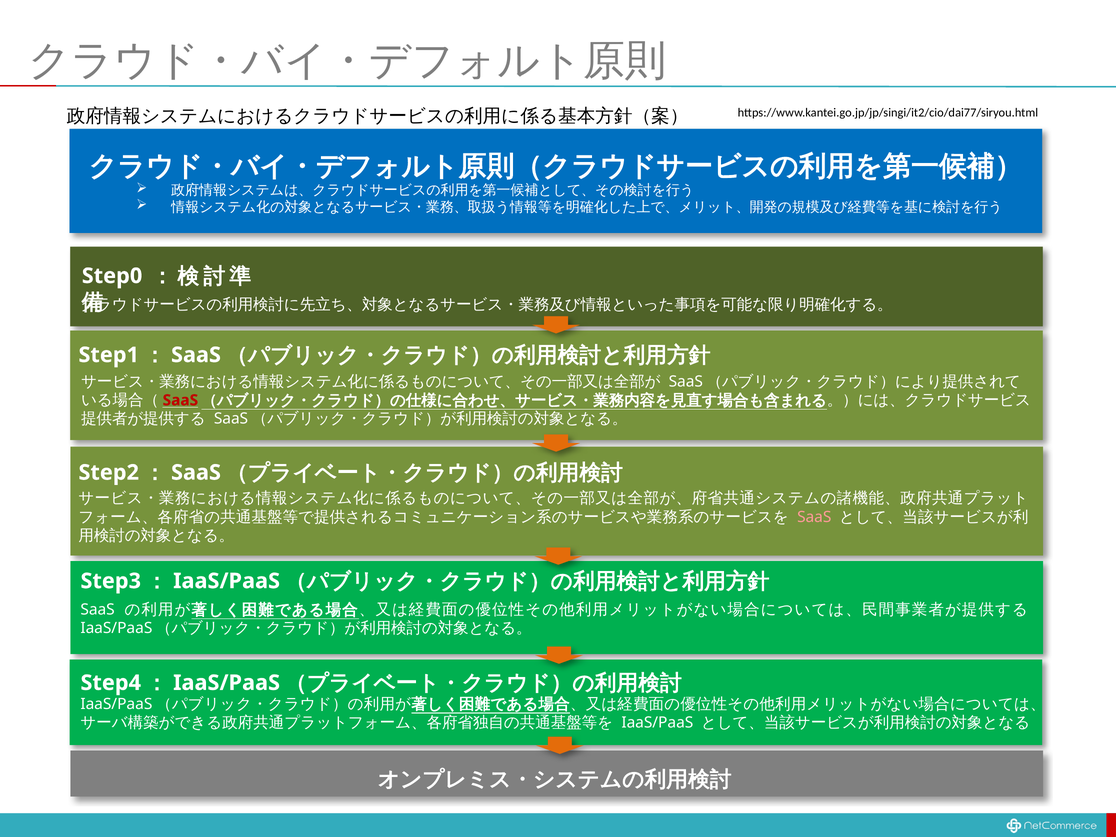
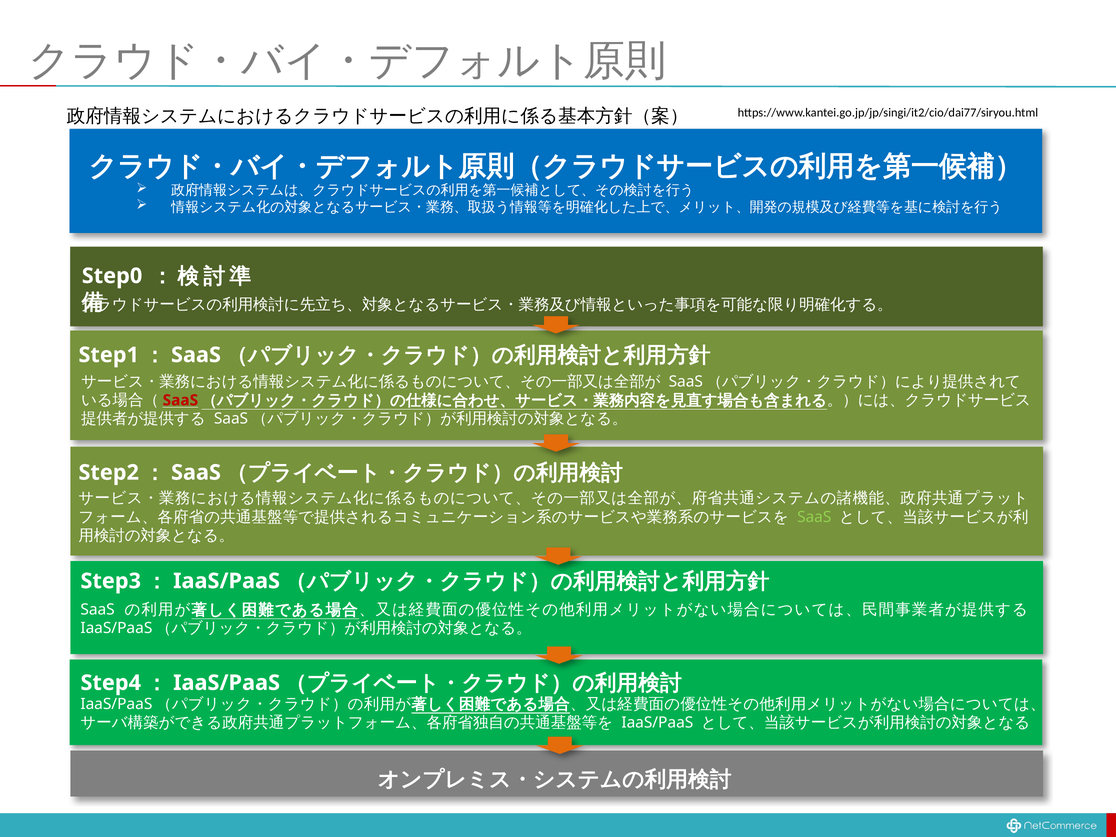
SaaS at (814, 517) colour: pink -> light green
